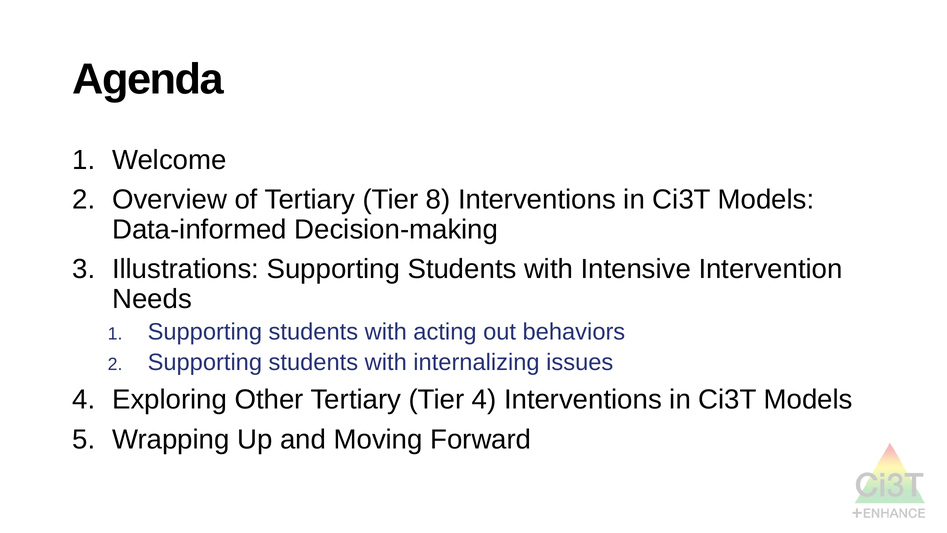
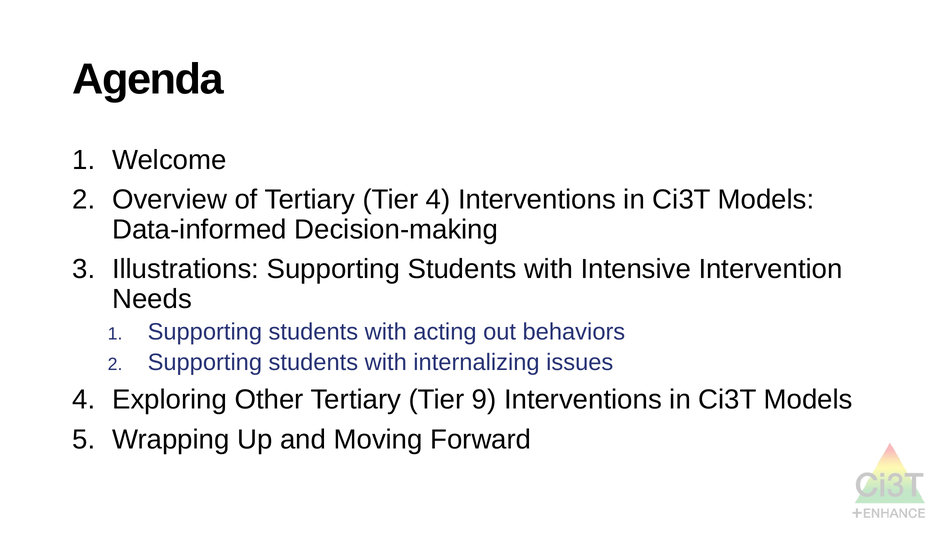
Tier 8: 8 -> 4
Tier 4: 4 -> 9
